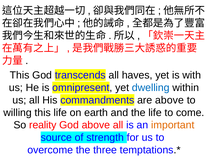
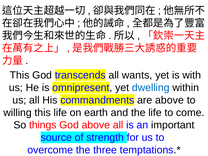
haves: haves -> wants
reality: reality -> things
important colour: orange -> black
